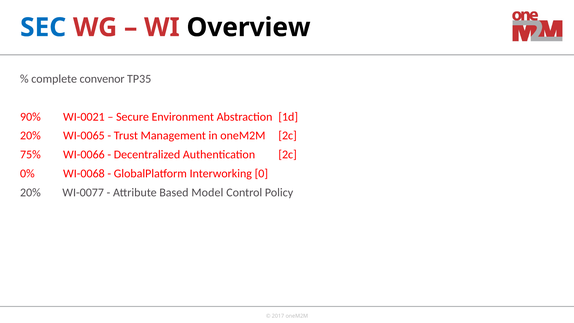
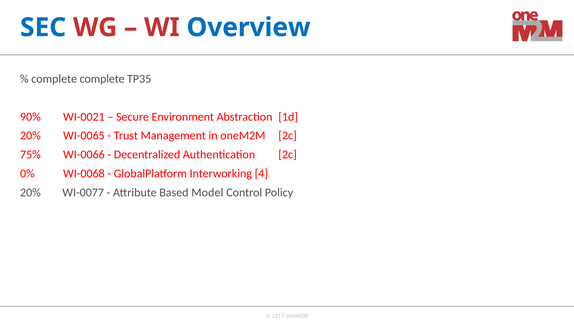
Overview colour: black -> blue
complete convenor: convenor -> complete
0: 0 -> 4
